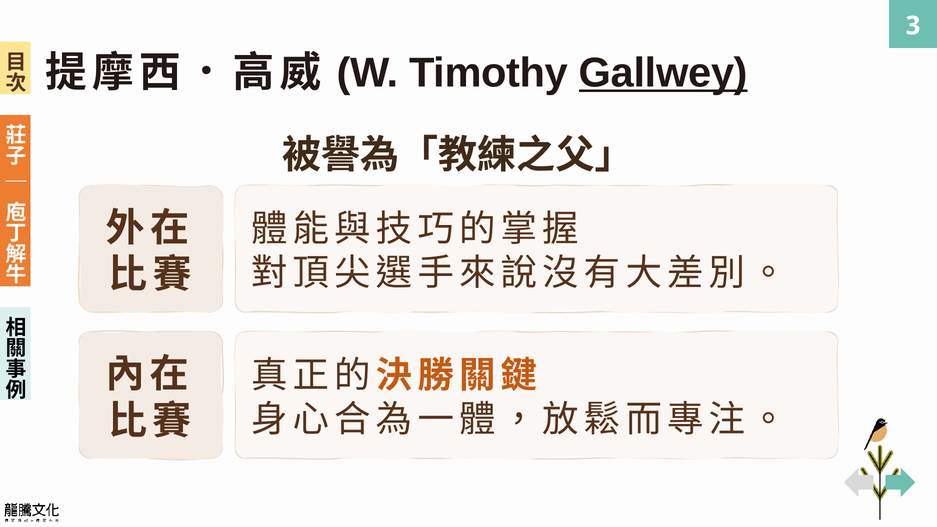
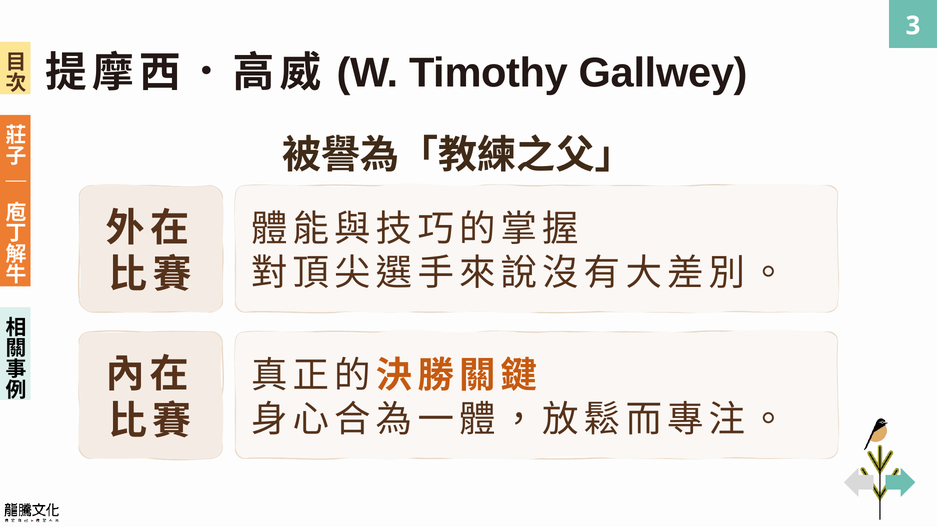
Gallwey underline: present -> none
